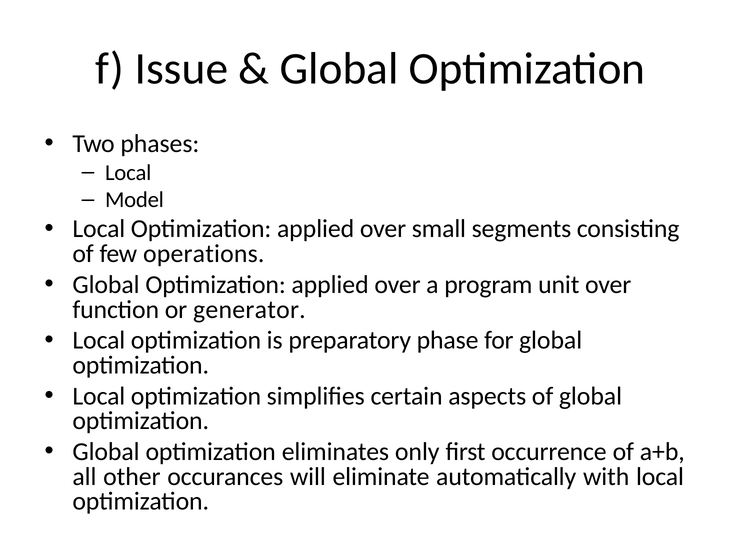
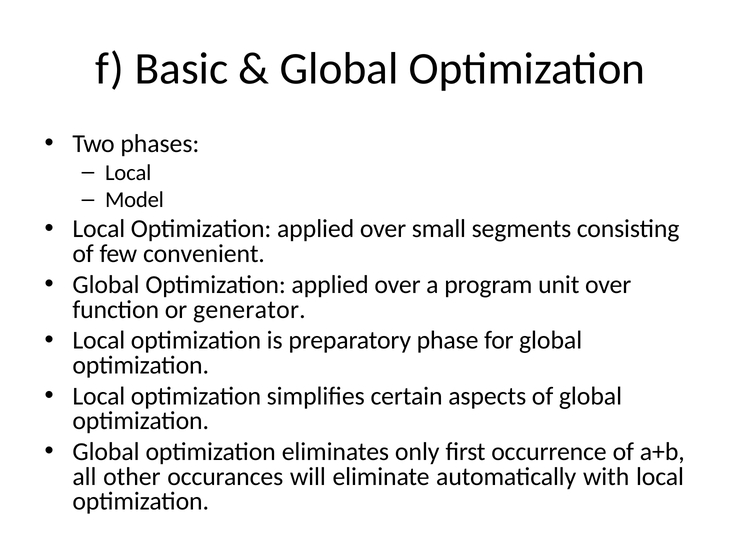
Issue: Issue -> Basic
operations: operations -> convenient
